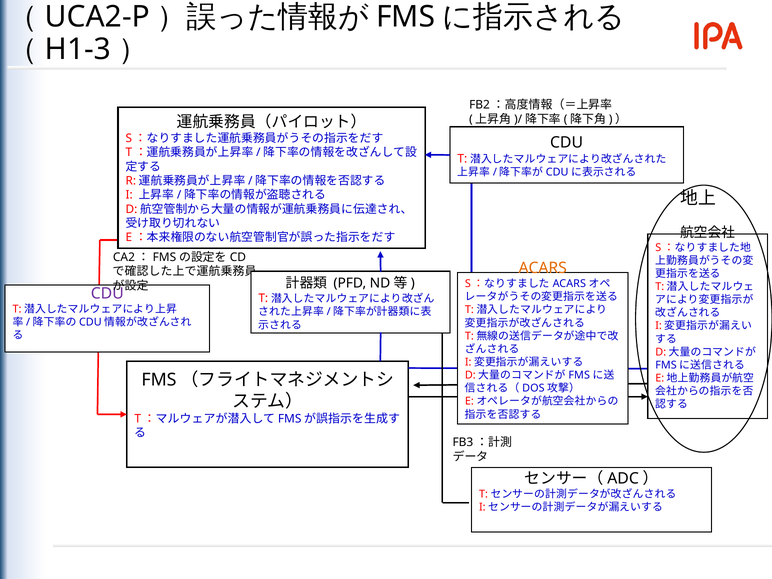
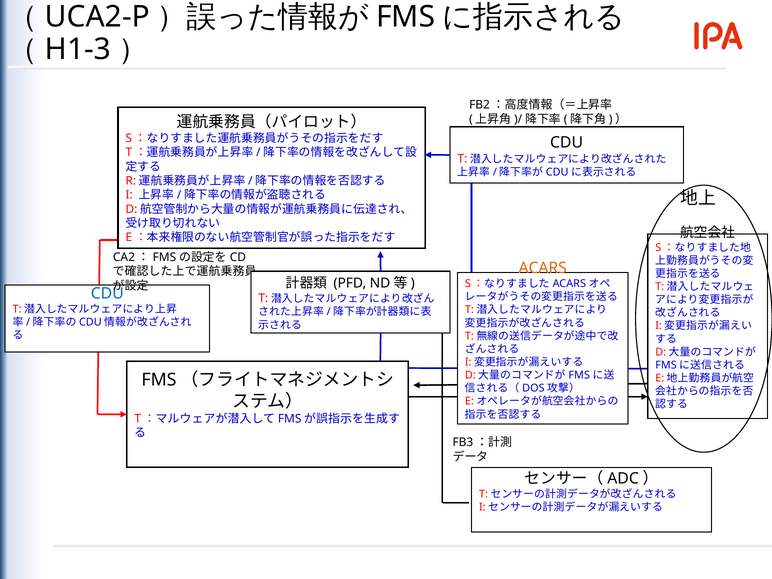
CDU at (107, 293) colour: purple -> blue
